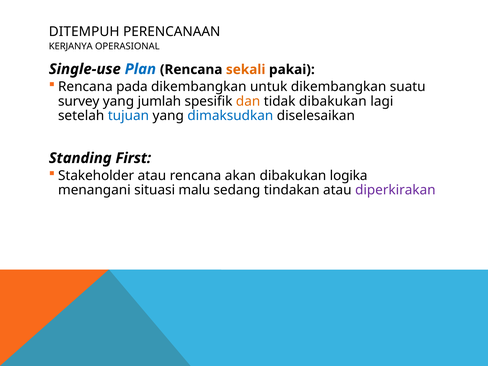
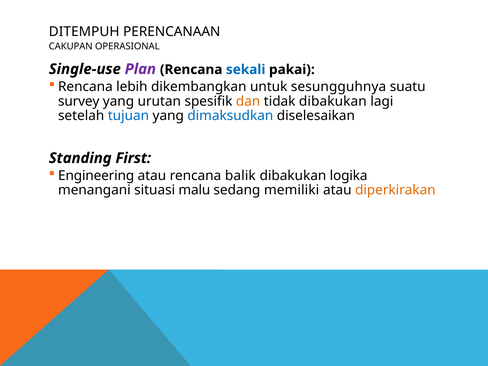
KERJANYA: KERJANYA -> CAKUPAN
Plan colour: blue -> purple
sekali colour: orange -> blue
pada: pada -> lebih
untuk dikembangkan: dikembangkan -> sesungguhnya
jumlah: jumlah -> urutan
Stakeholder: Stakeholder -> Engineering
akan: akan -> balik
tindakan: tindakan -> memiliki
diperkirakan colour: purple -> orange
